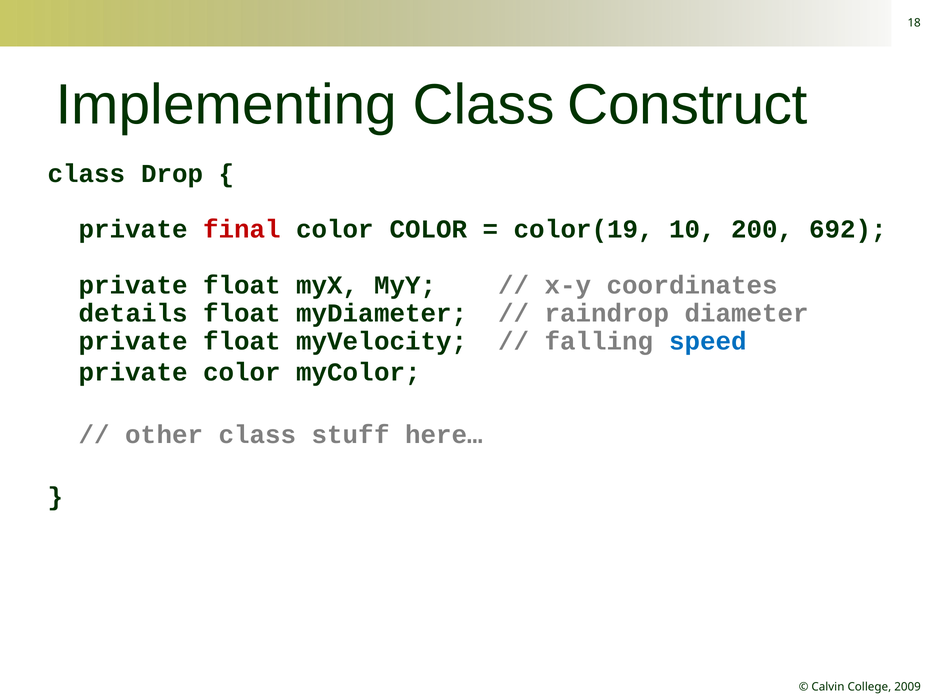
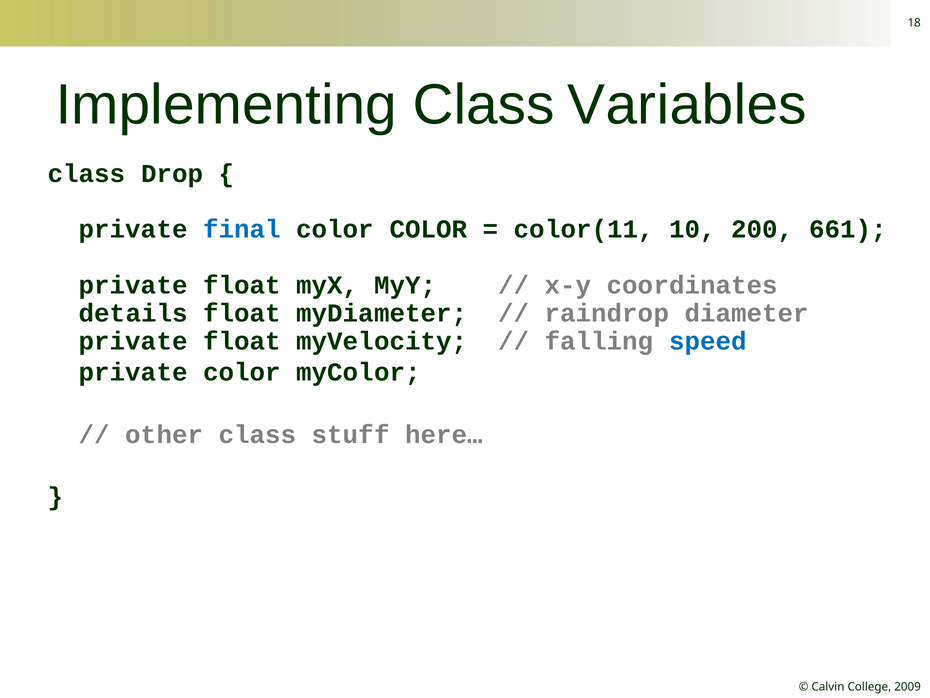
Construct: Construct -> Variables
final colour: red -> blue
color(19: color(19 -> color(11
692: 692 -> 661
